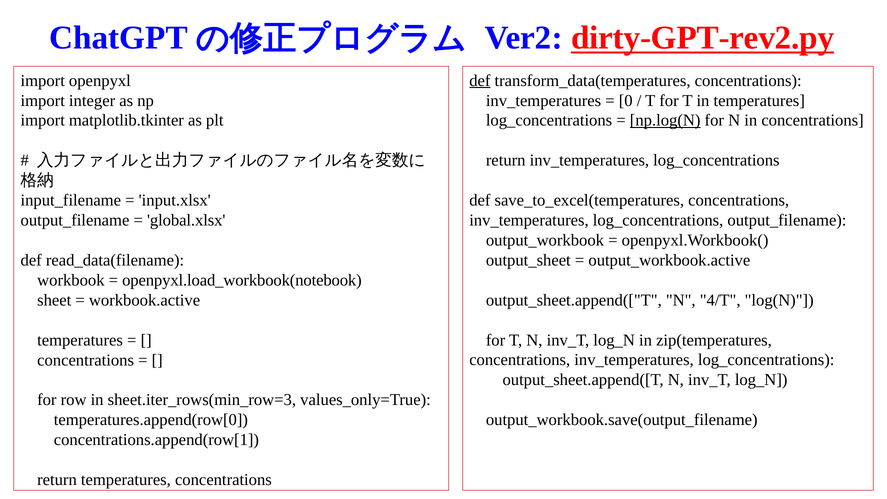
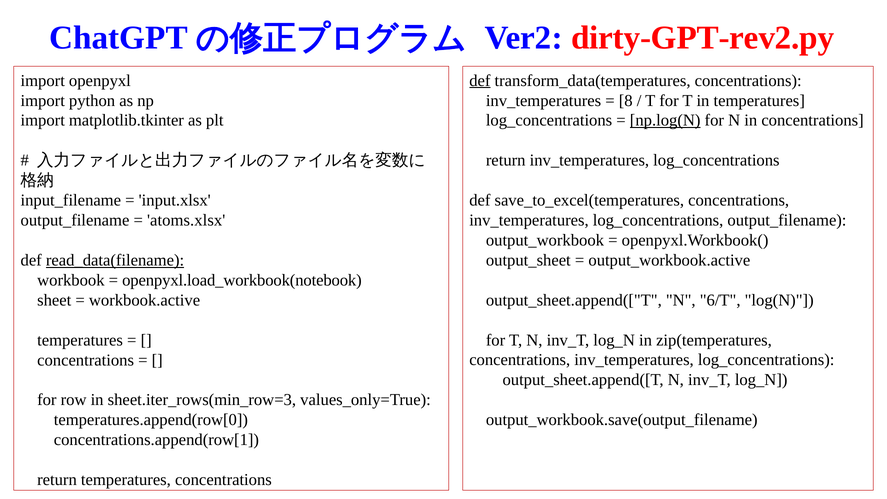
dirty-GPT-rev2.py underline: present -> none
integer: integer -> python
0: 0 -> 8
global.xlsx: global.xlsx -> atoms.xlsx
read_data(filename underline: none -> present
4/T: 4/T -> 6/T
